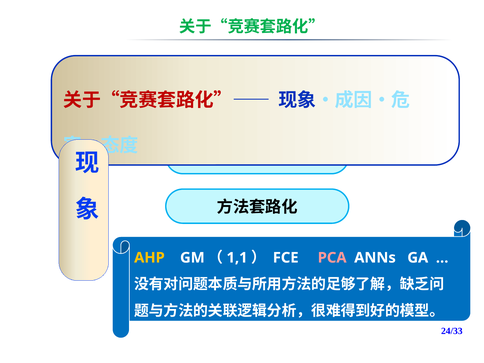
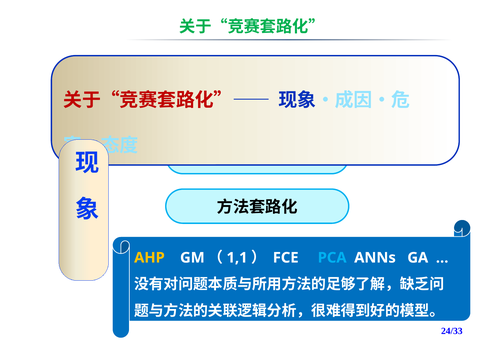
PCA colour: pink -> light blue
